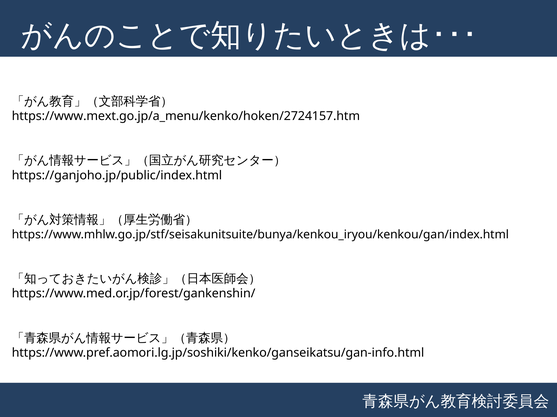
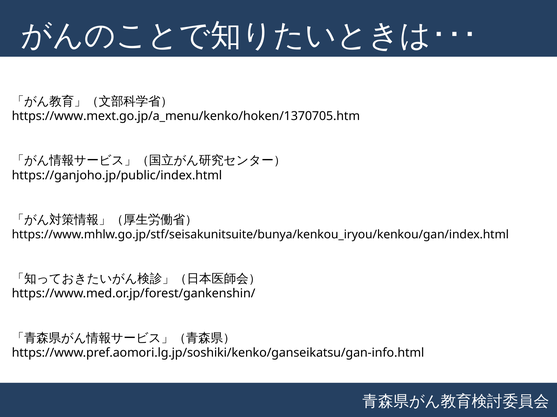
https://www.mext.go.jp/a_menu/kenko/hoken/2724157.htm: https://www.mext.go.jp/a_menu/kenko/hoken/2724157.htm -> https://www.mext.go.jp/a_menu/kenko/hoken/1370705.htm
